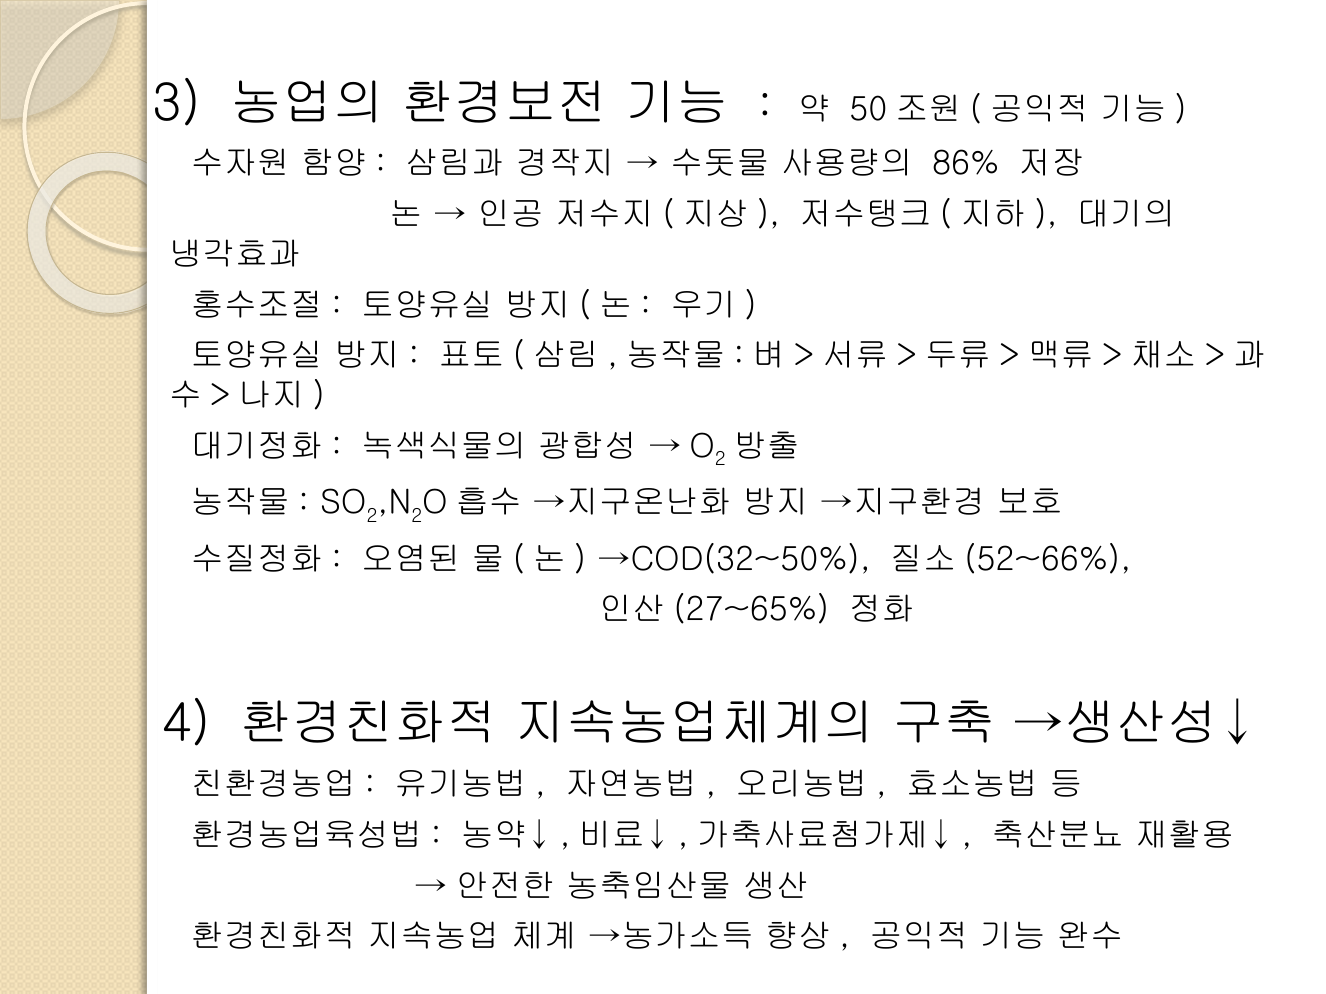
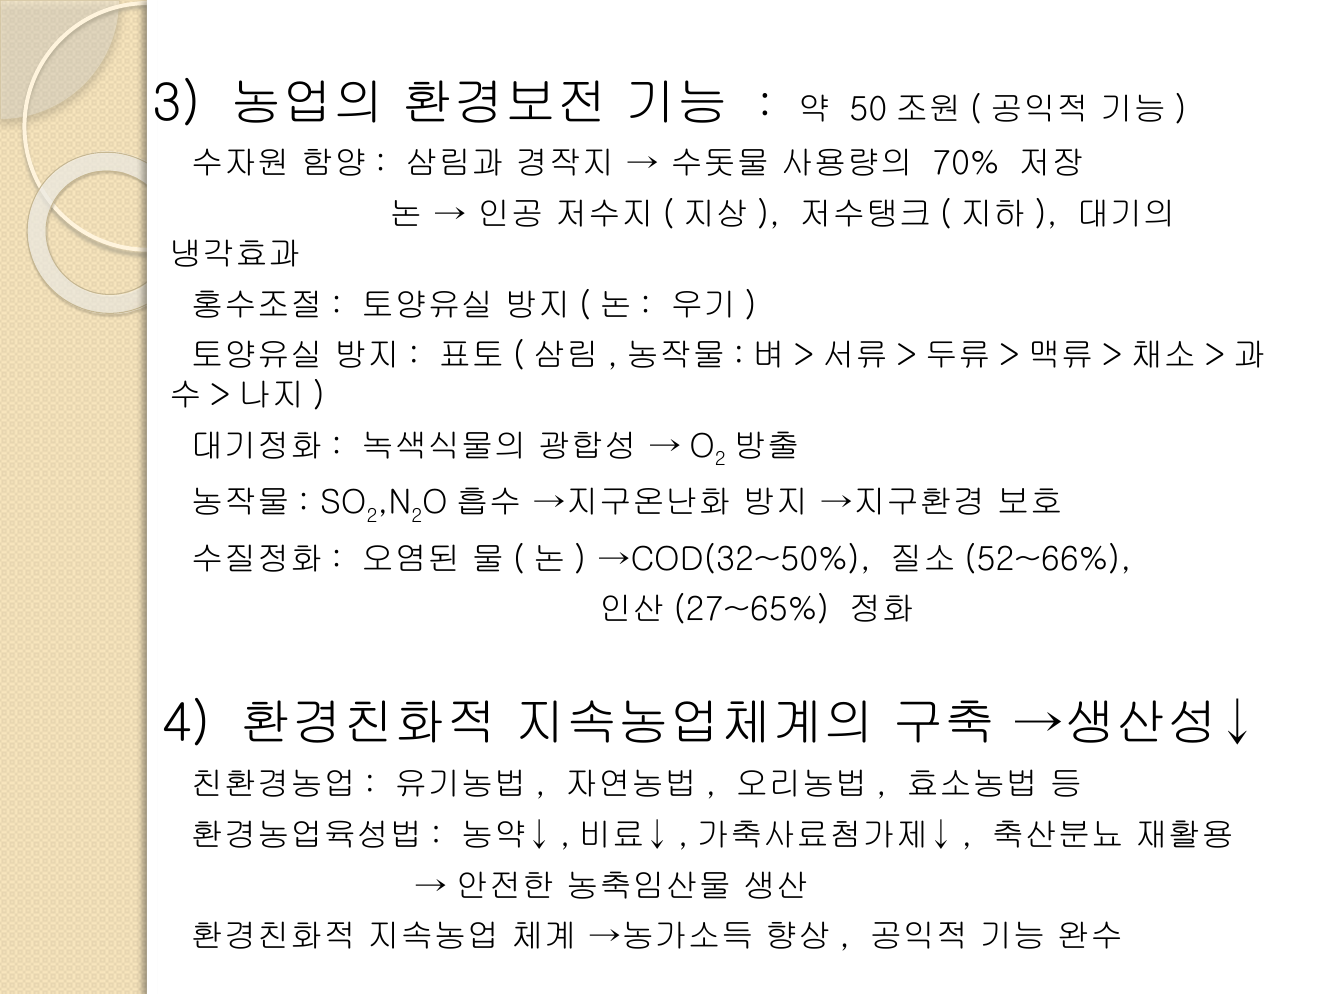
86%: 86% -> 70%
